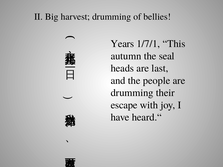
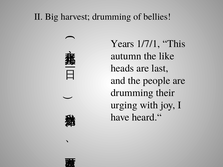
seal: seal -> like
escape: escape -> urging
